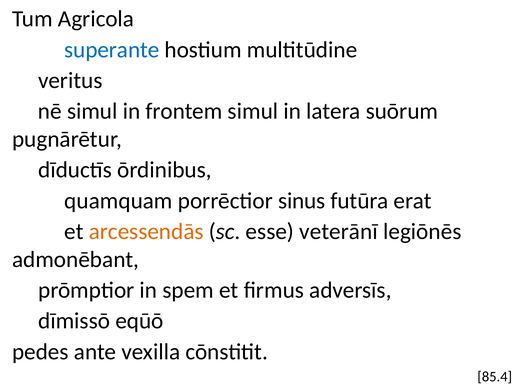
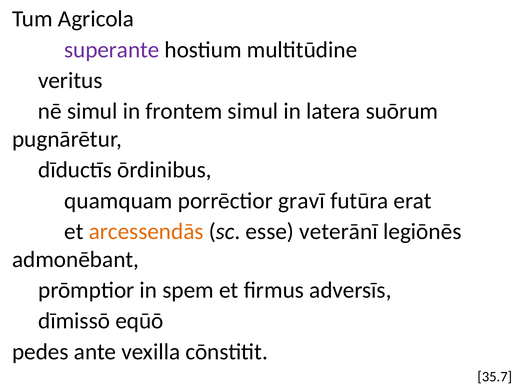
superante colour: blue -> purple
sinus: sinus -> gravī
85.4: 85.4 -> 35.7
